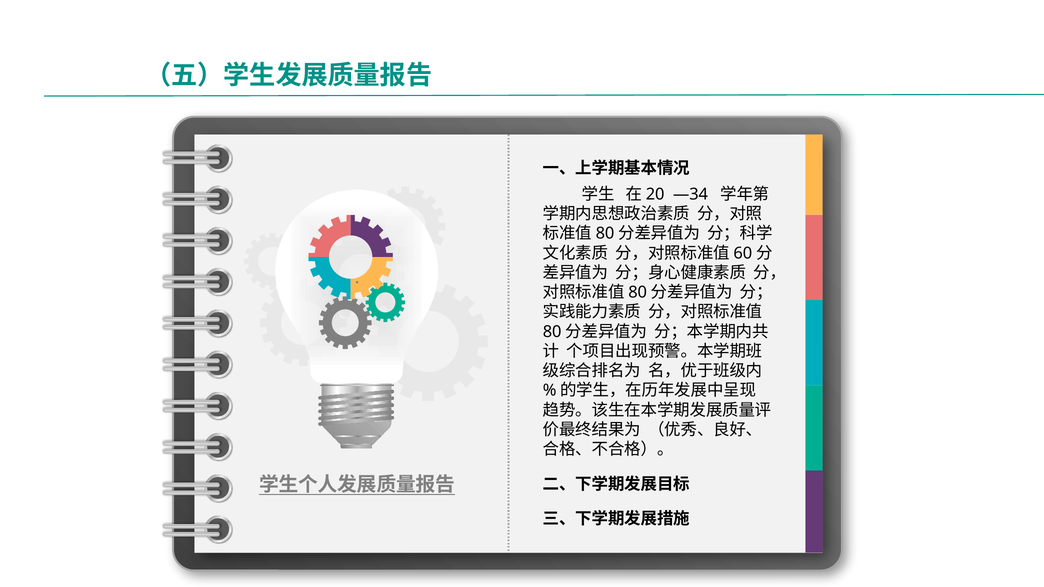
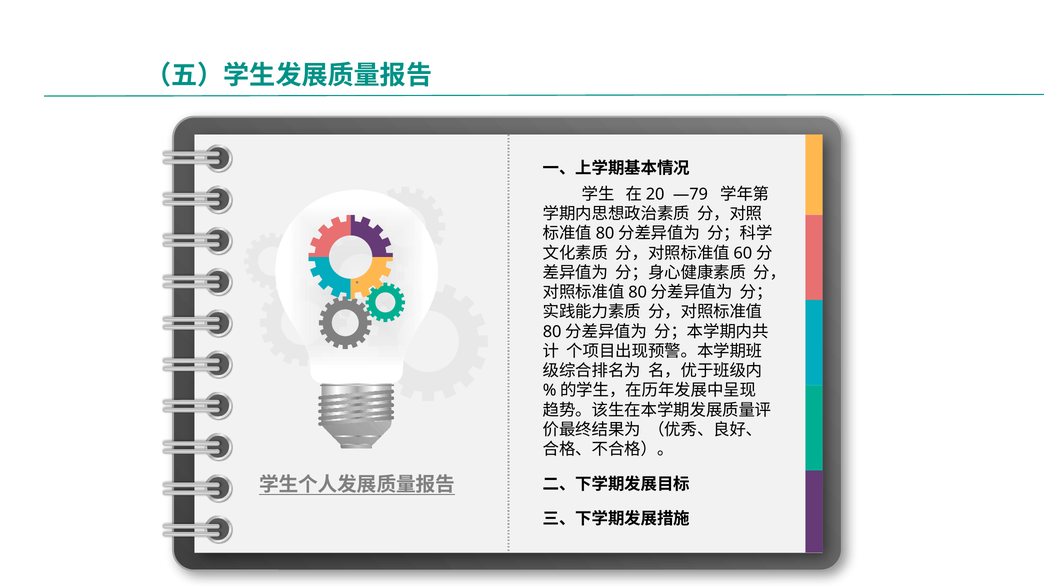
—34: —34 -> —79
